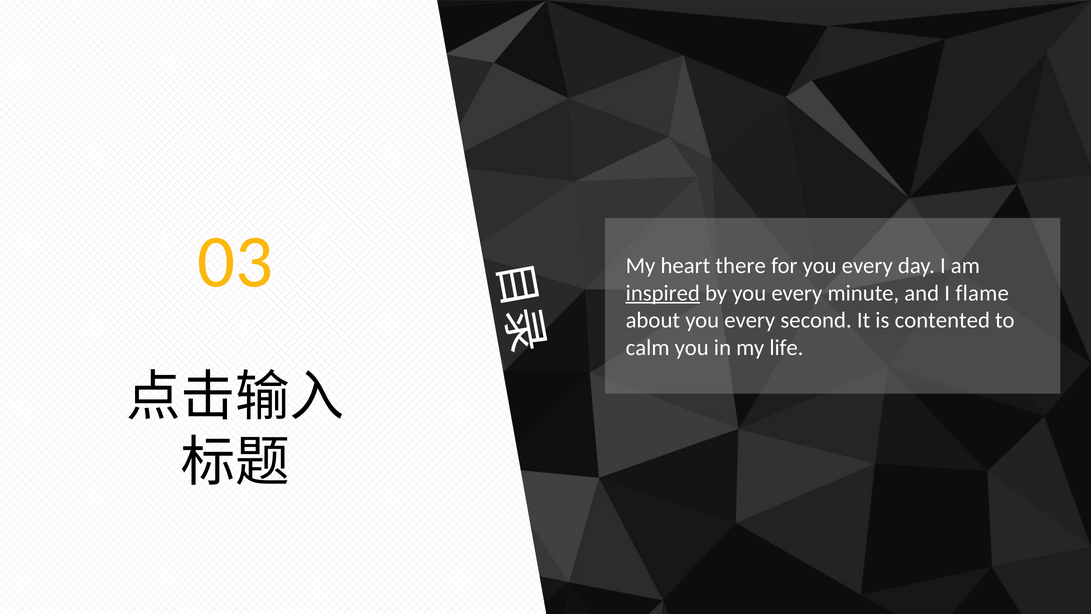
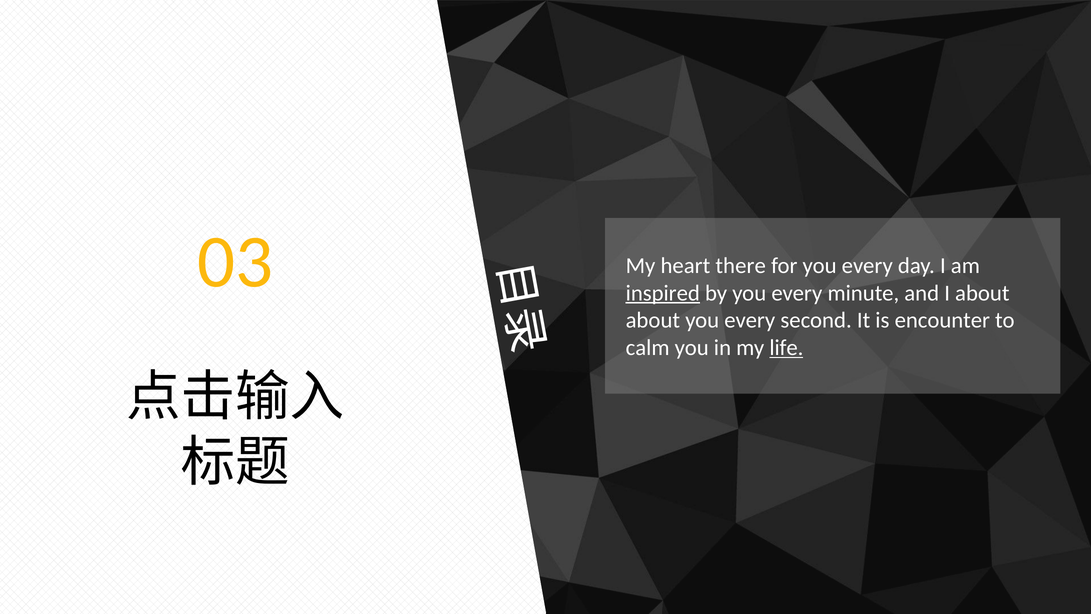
I flame: flame -> about
contented: contented -> encounter
life underline: none -> present
